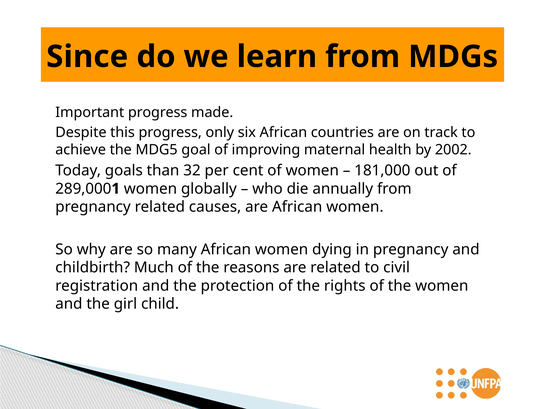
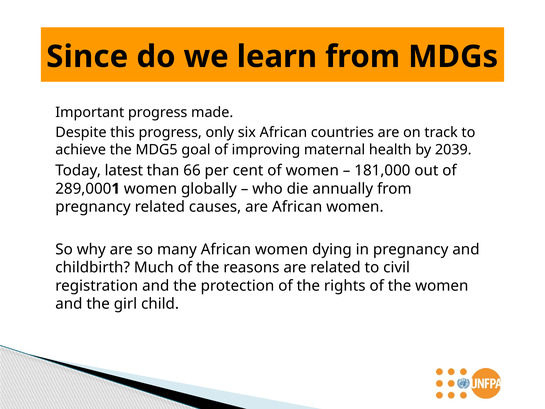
2002: 2002 -> 2039
goals: goals -> latest
32: 32 -> 66
